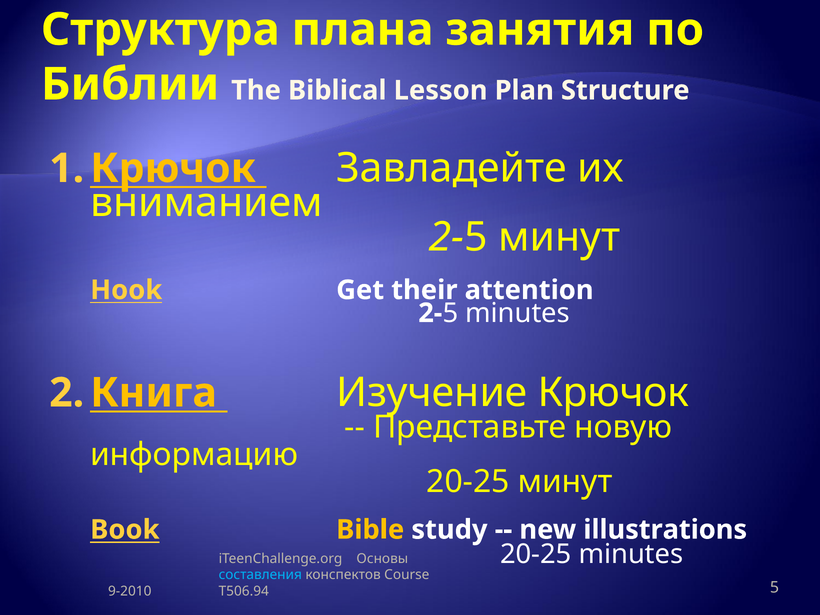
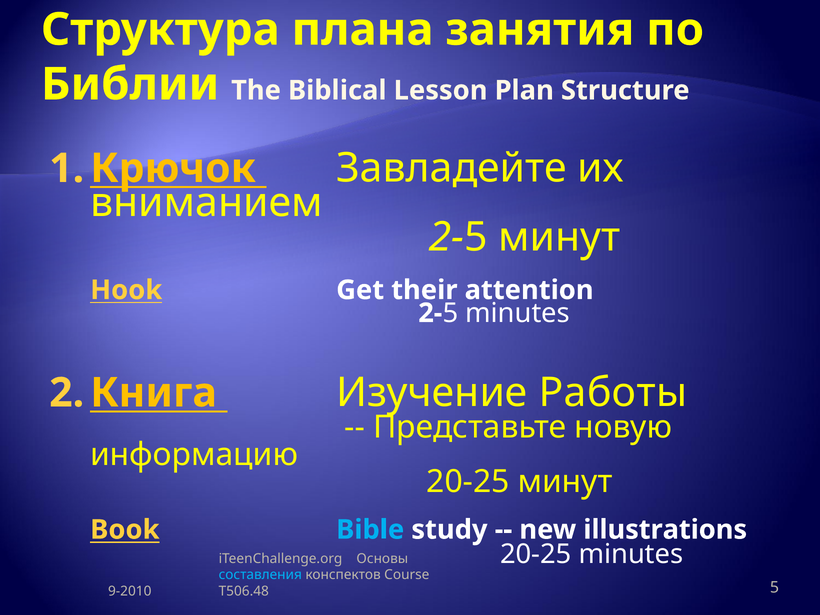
Крючок: Крючок -> Работы
Bible colour: yellow -> light blue
T506.94: T506.94 -> T506.48
